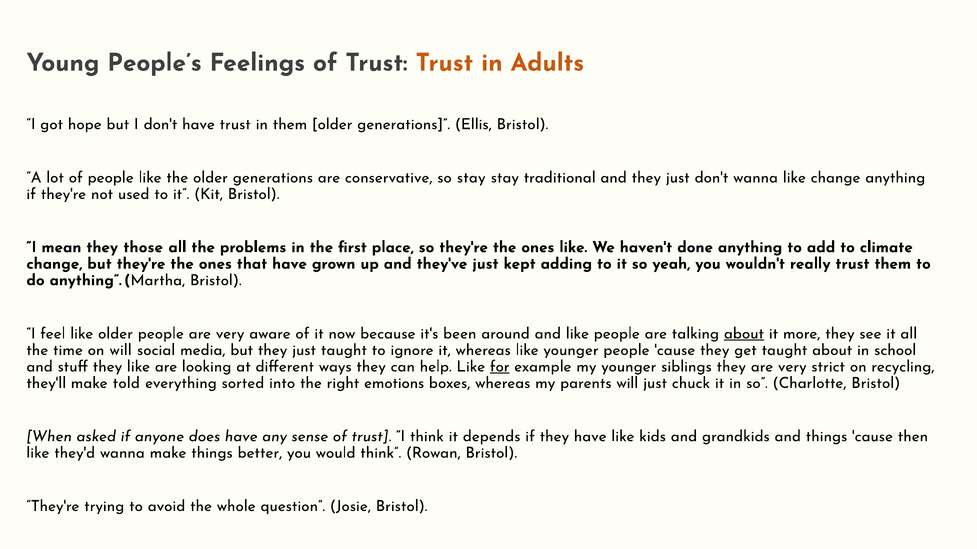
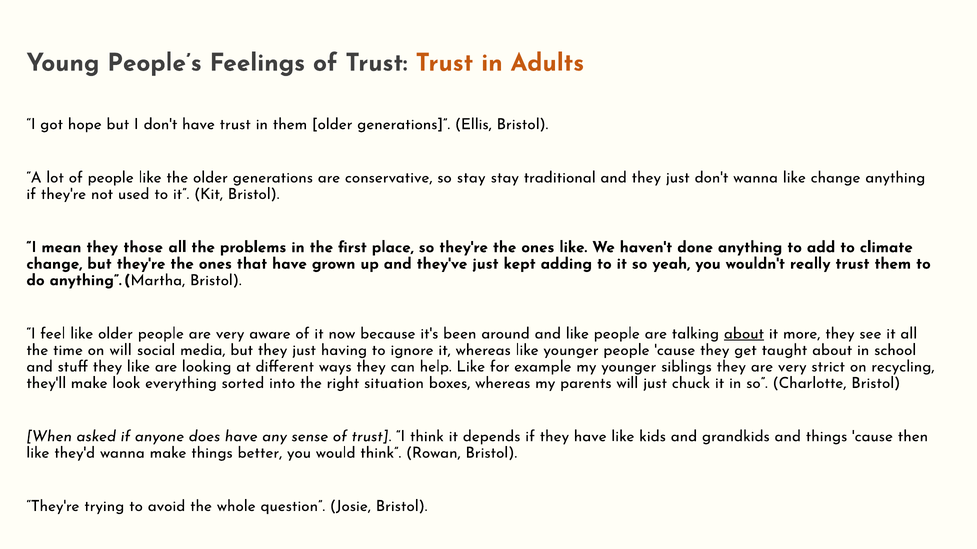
just taught: taught -> having
for underline: present -> none
told: told -> look
emotions: emotions -> situation
